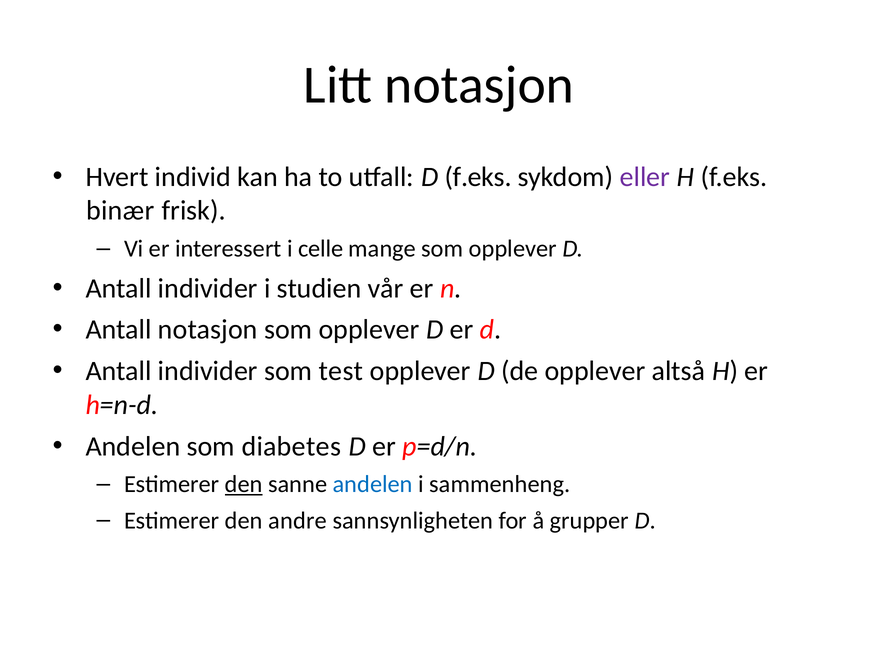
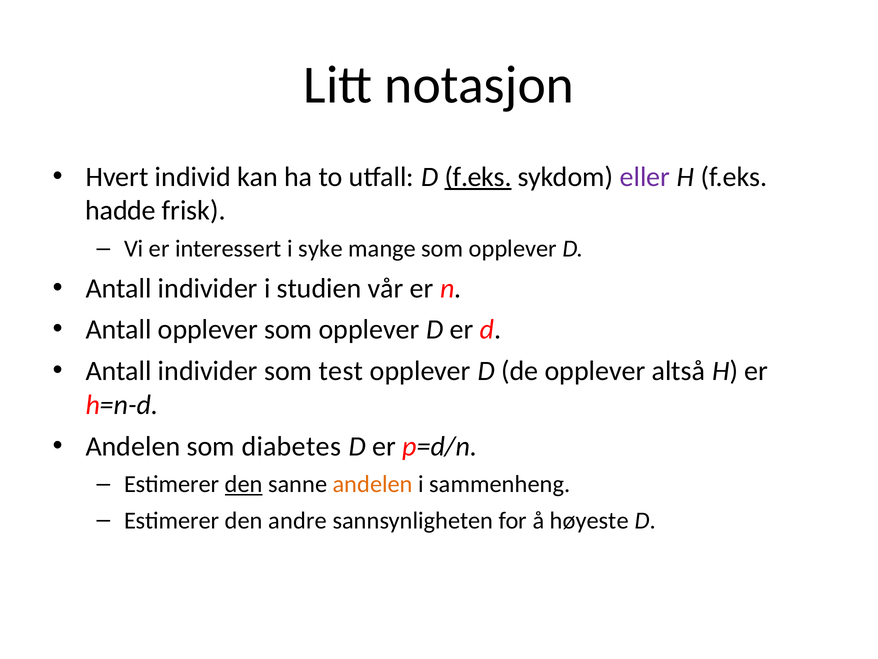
f.eks at (478, 177) underline: none -> present
binær: binær -> hadde
celle: celle -> syke
Antall notasjon: notasjon -> opplever
andelen at (373, 484) colour: blue -> orange
grupper: grupper -> høyeste
